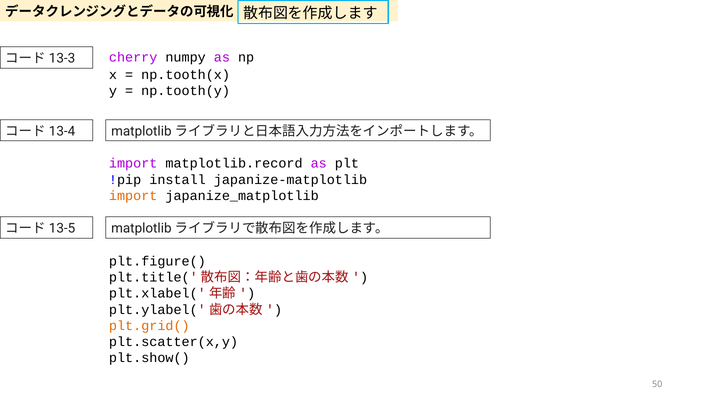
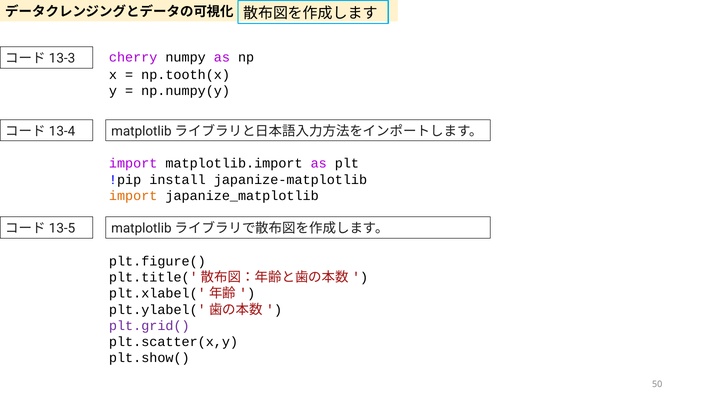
np.tooth(y: np.tooth(y -> np.numpy(y
matplotlib.record: matplotlib.record -> matplotlib.import
plt.grid( colour: orange -> purple
